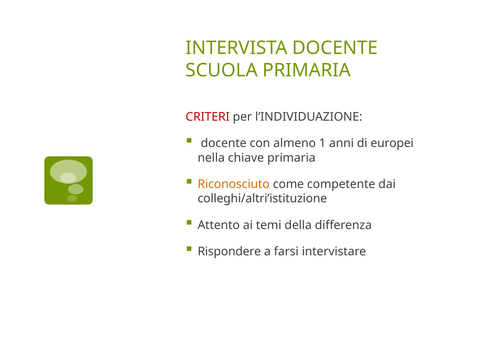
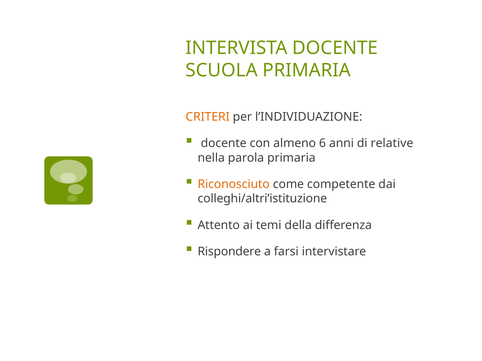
CRITERI colour: red -> orange
1: 1 -> 6
europei: europei -> relative
chiave: chiave -> parola
